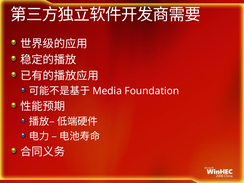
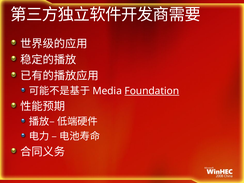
Foundation underline: none -> present
